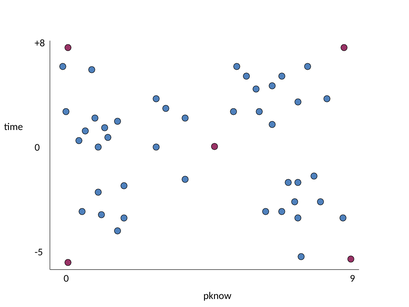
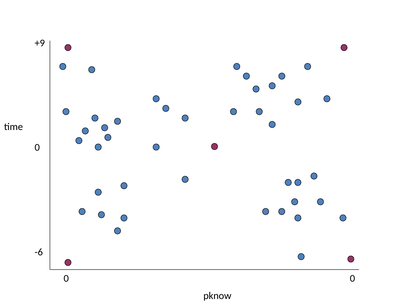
+8: +8 -> +9
-5: -5 -> -6
0 9: 9 -> 0
